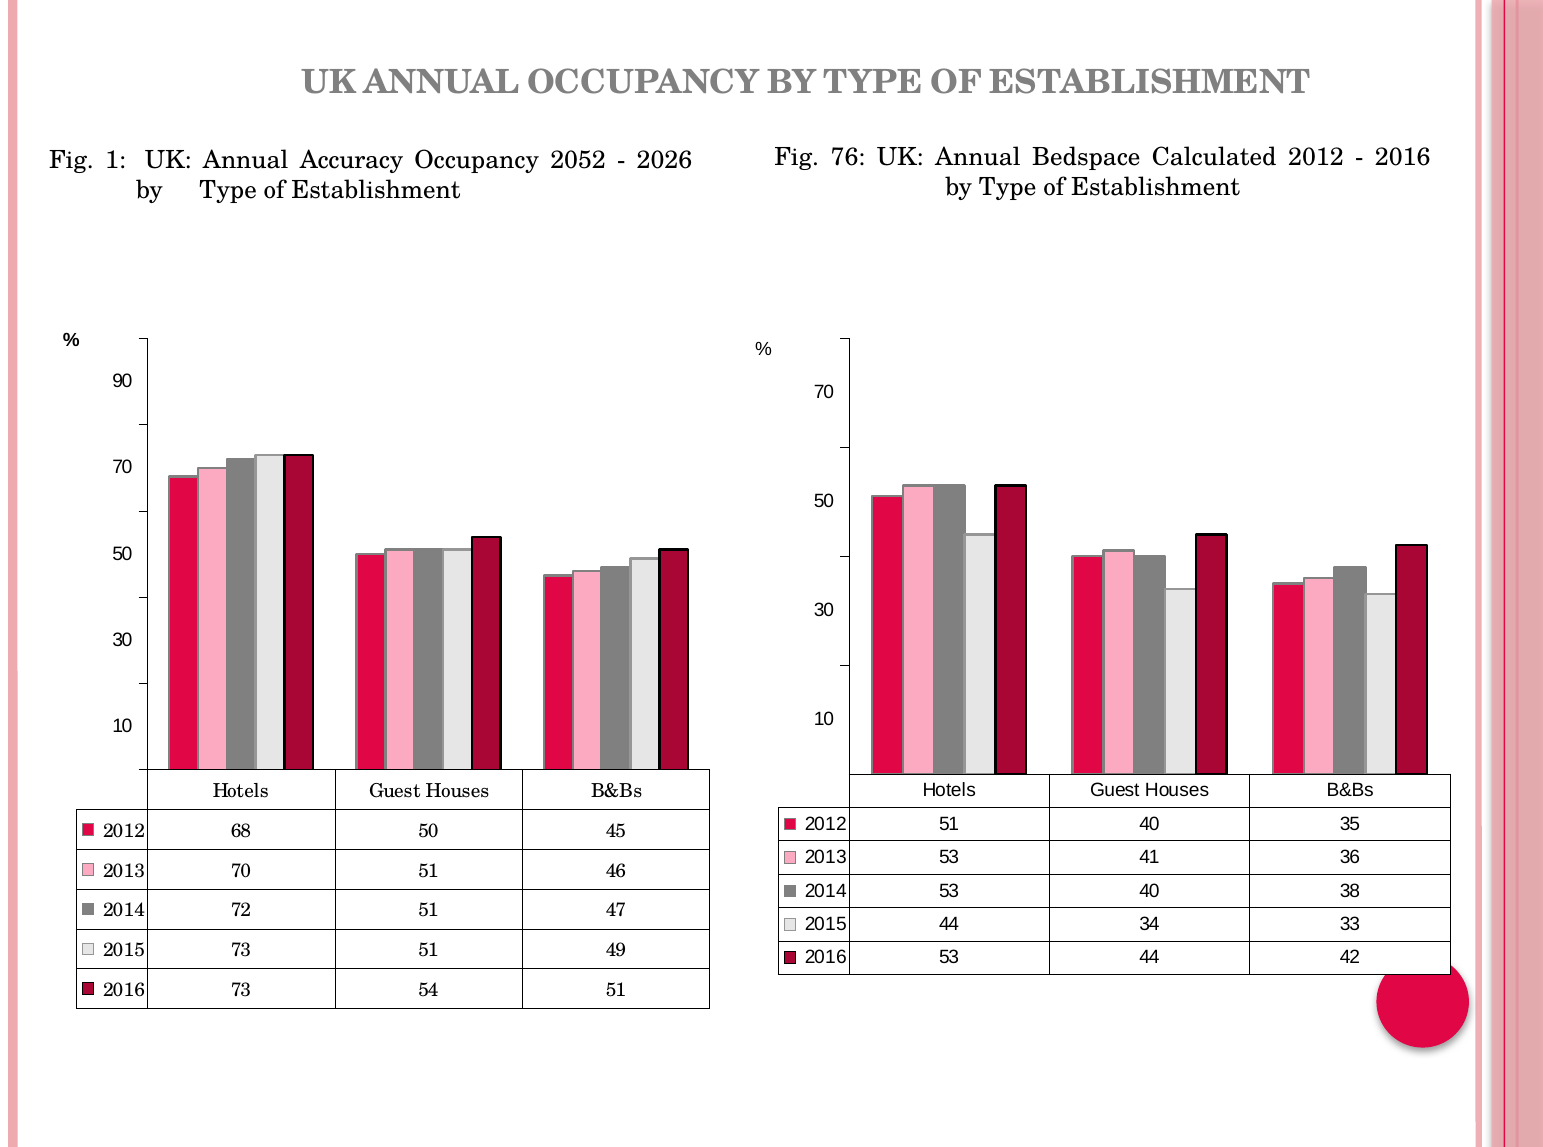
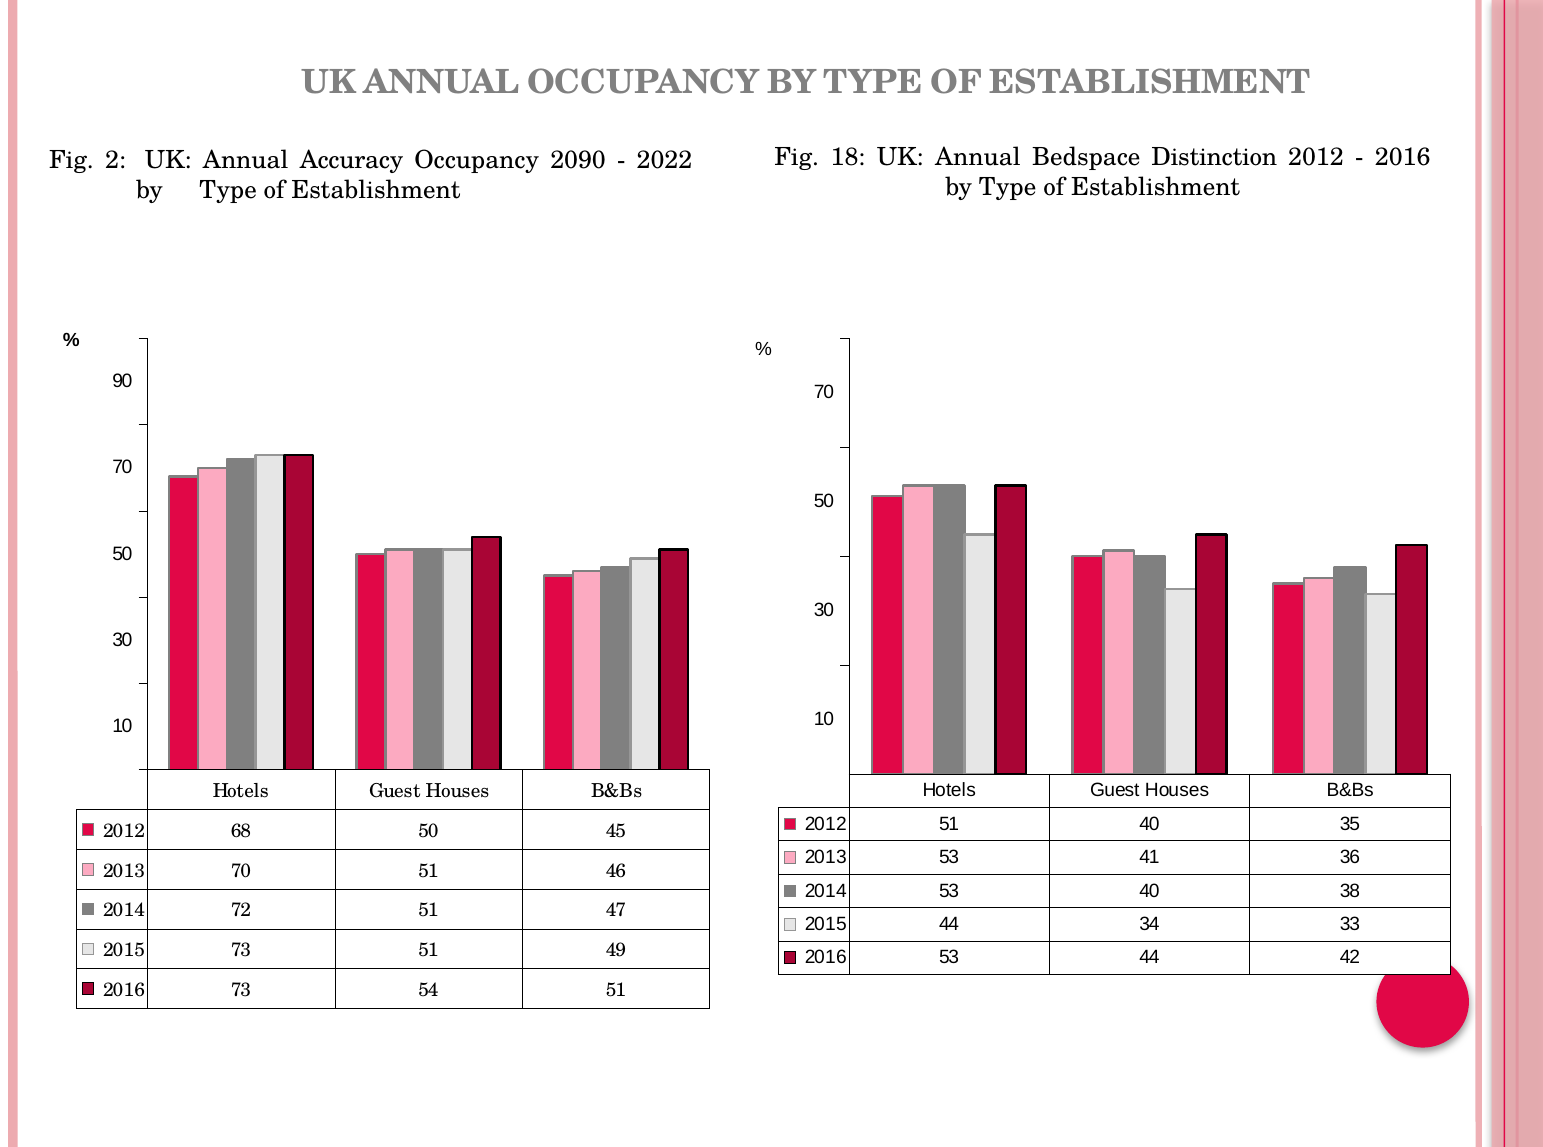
76: 76 -> 18
Calculated: Calculated -> Distinction
1: 1 -> 2
2052: 2052 -> 2090
2026: 2026 -> 2022
